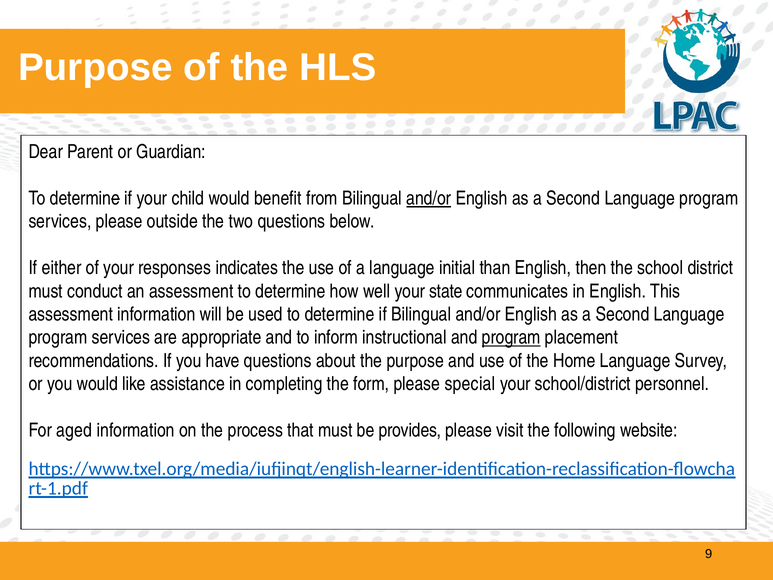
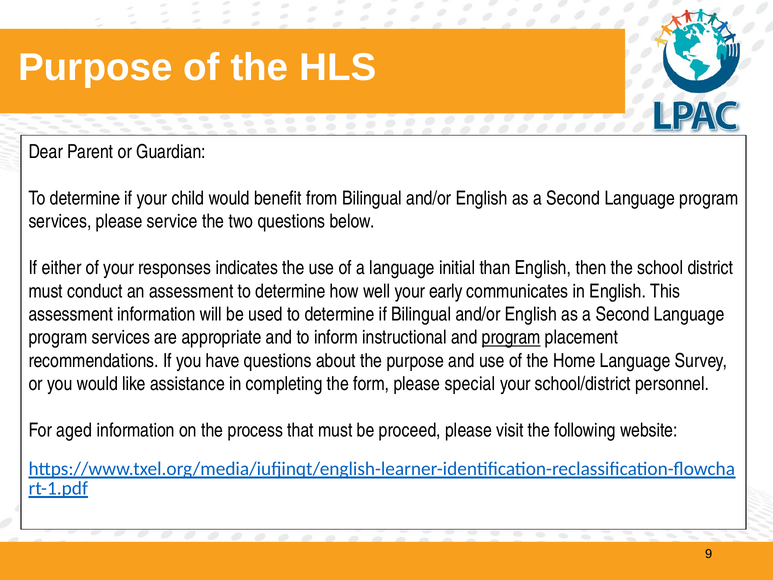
and/or at (429, 198) underline: present -> none
outside: outside -> service
state: state -> early
provides: provides -> proceed
